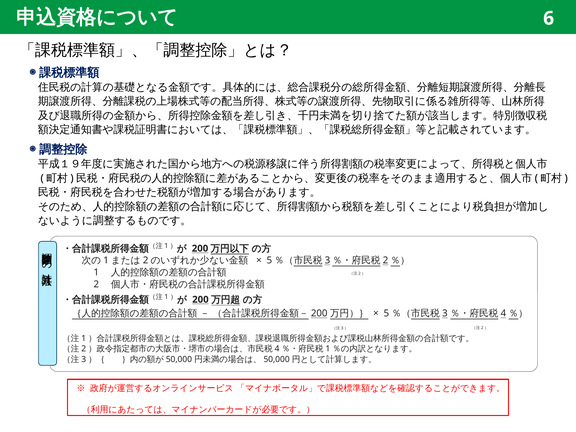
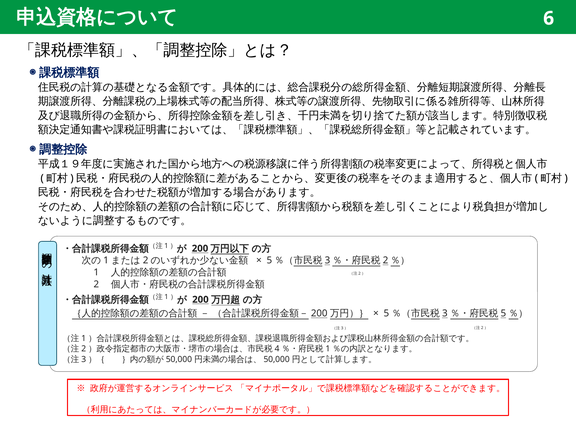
4 at (503, 313): 4 -> 5
